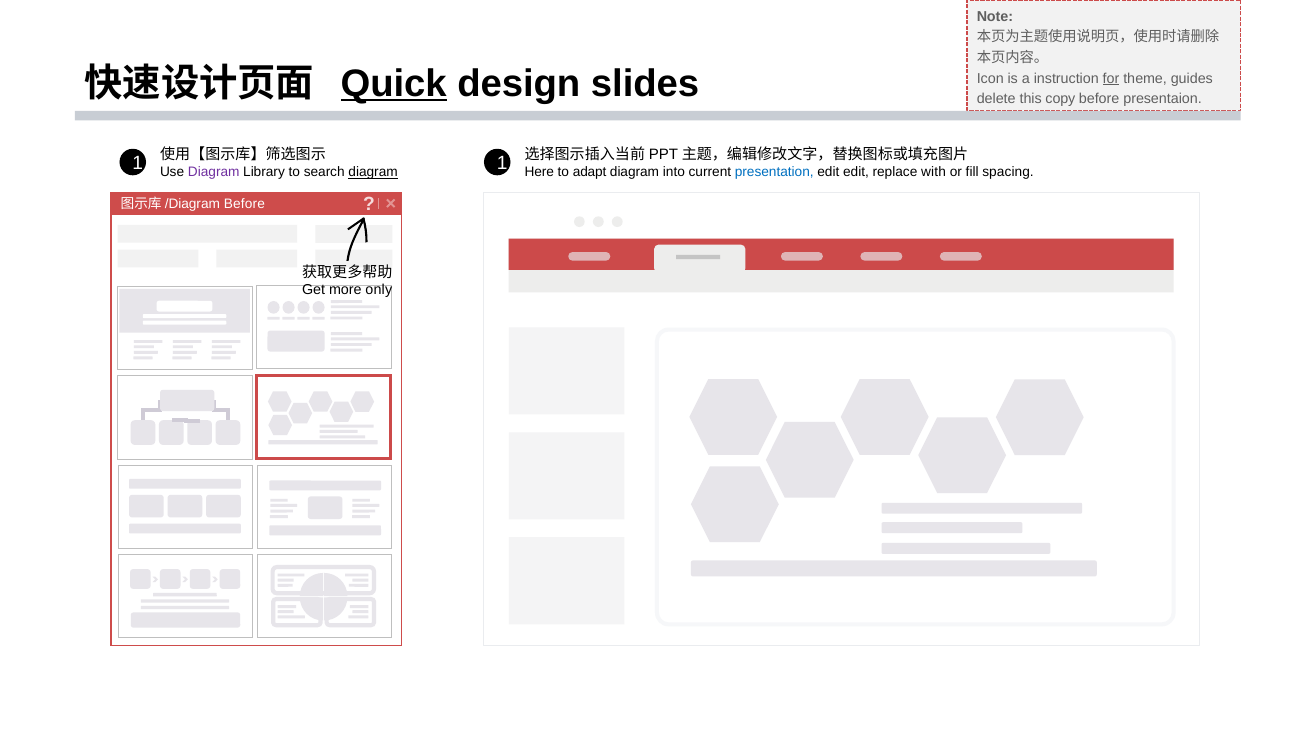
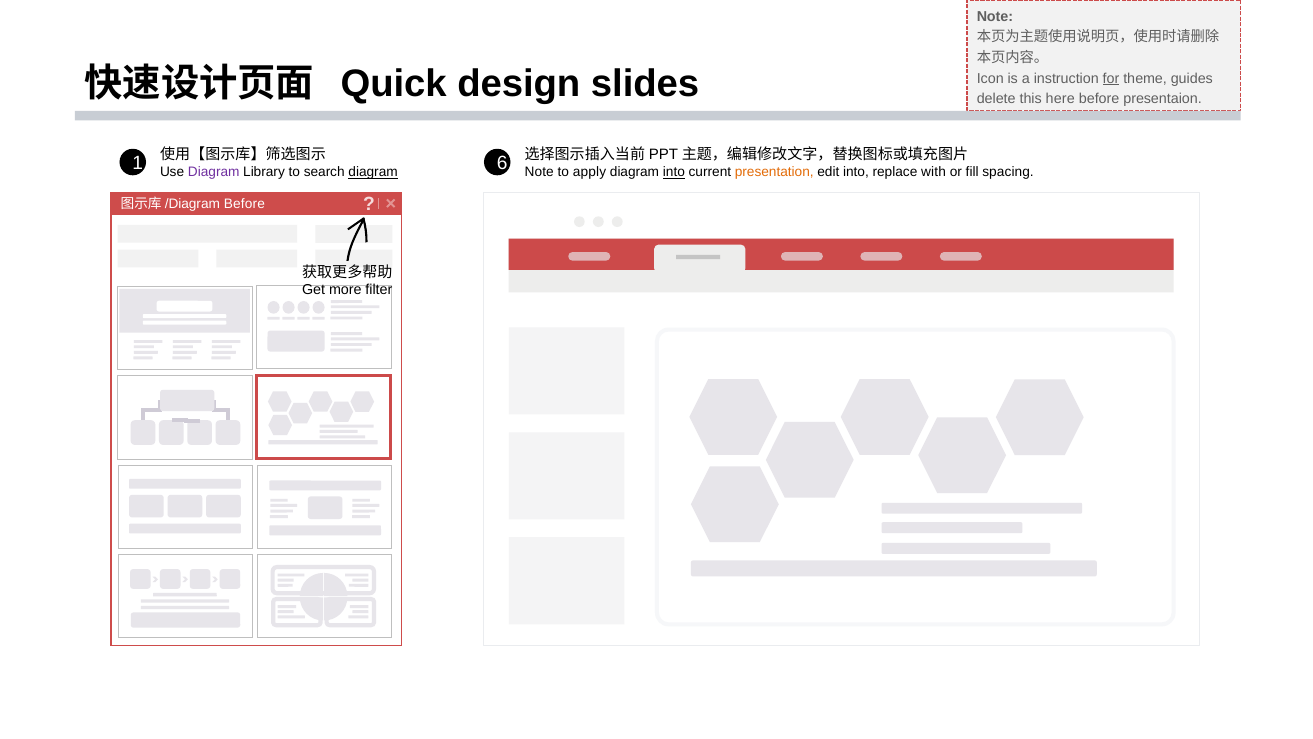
Quick underline: present -> none
copy: copy -> here
1 1: 1 -> 6
Here at (539, 172): Here -> Note
adapt: adapt -> apply
into at (674, 172) underline: none -> present
presentation colour: blue -> orange
edit edit: edit -> into
only: only -> filter
